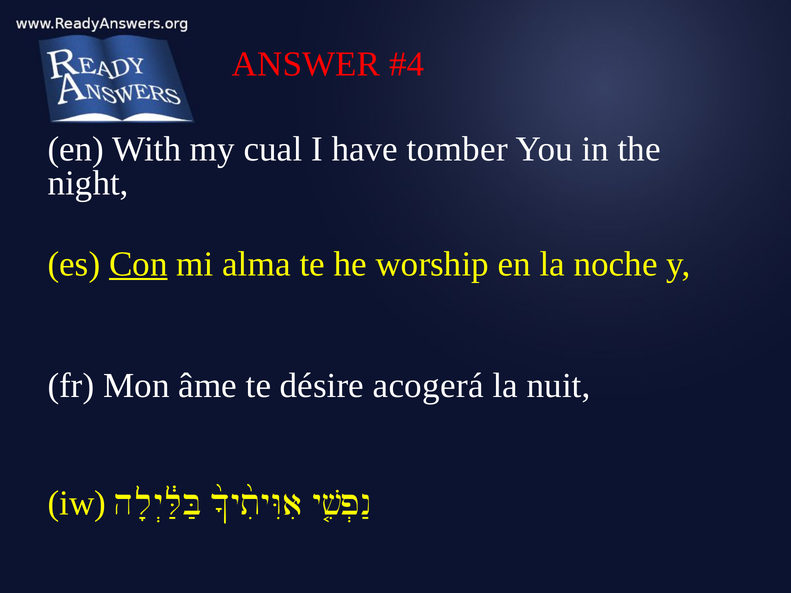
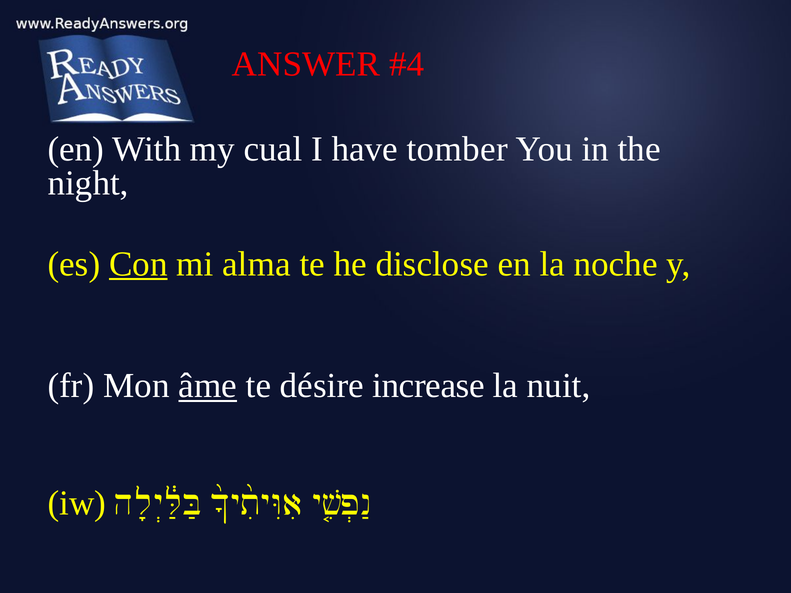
worship: worship -> disclose
âme underline: none -> present
acogerá: acogerá -> increase
